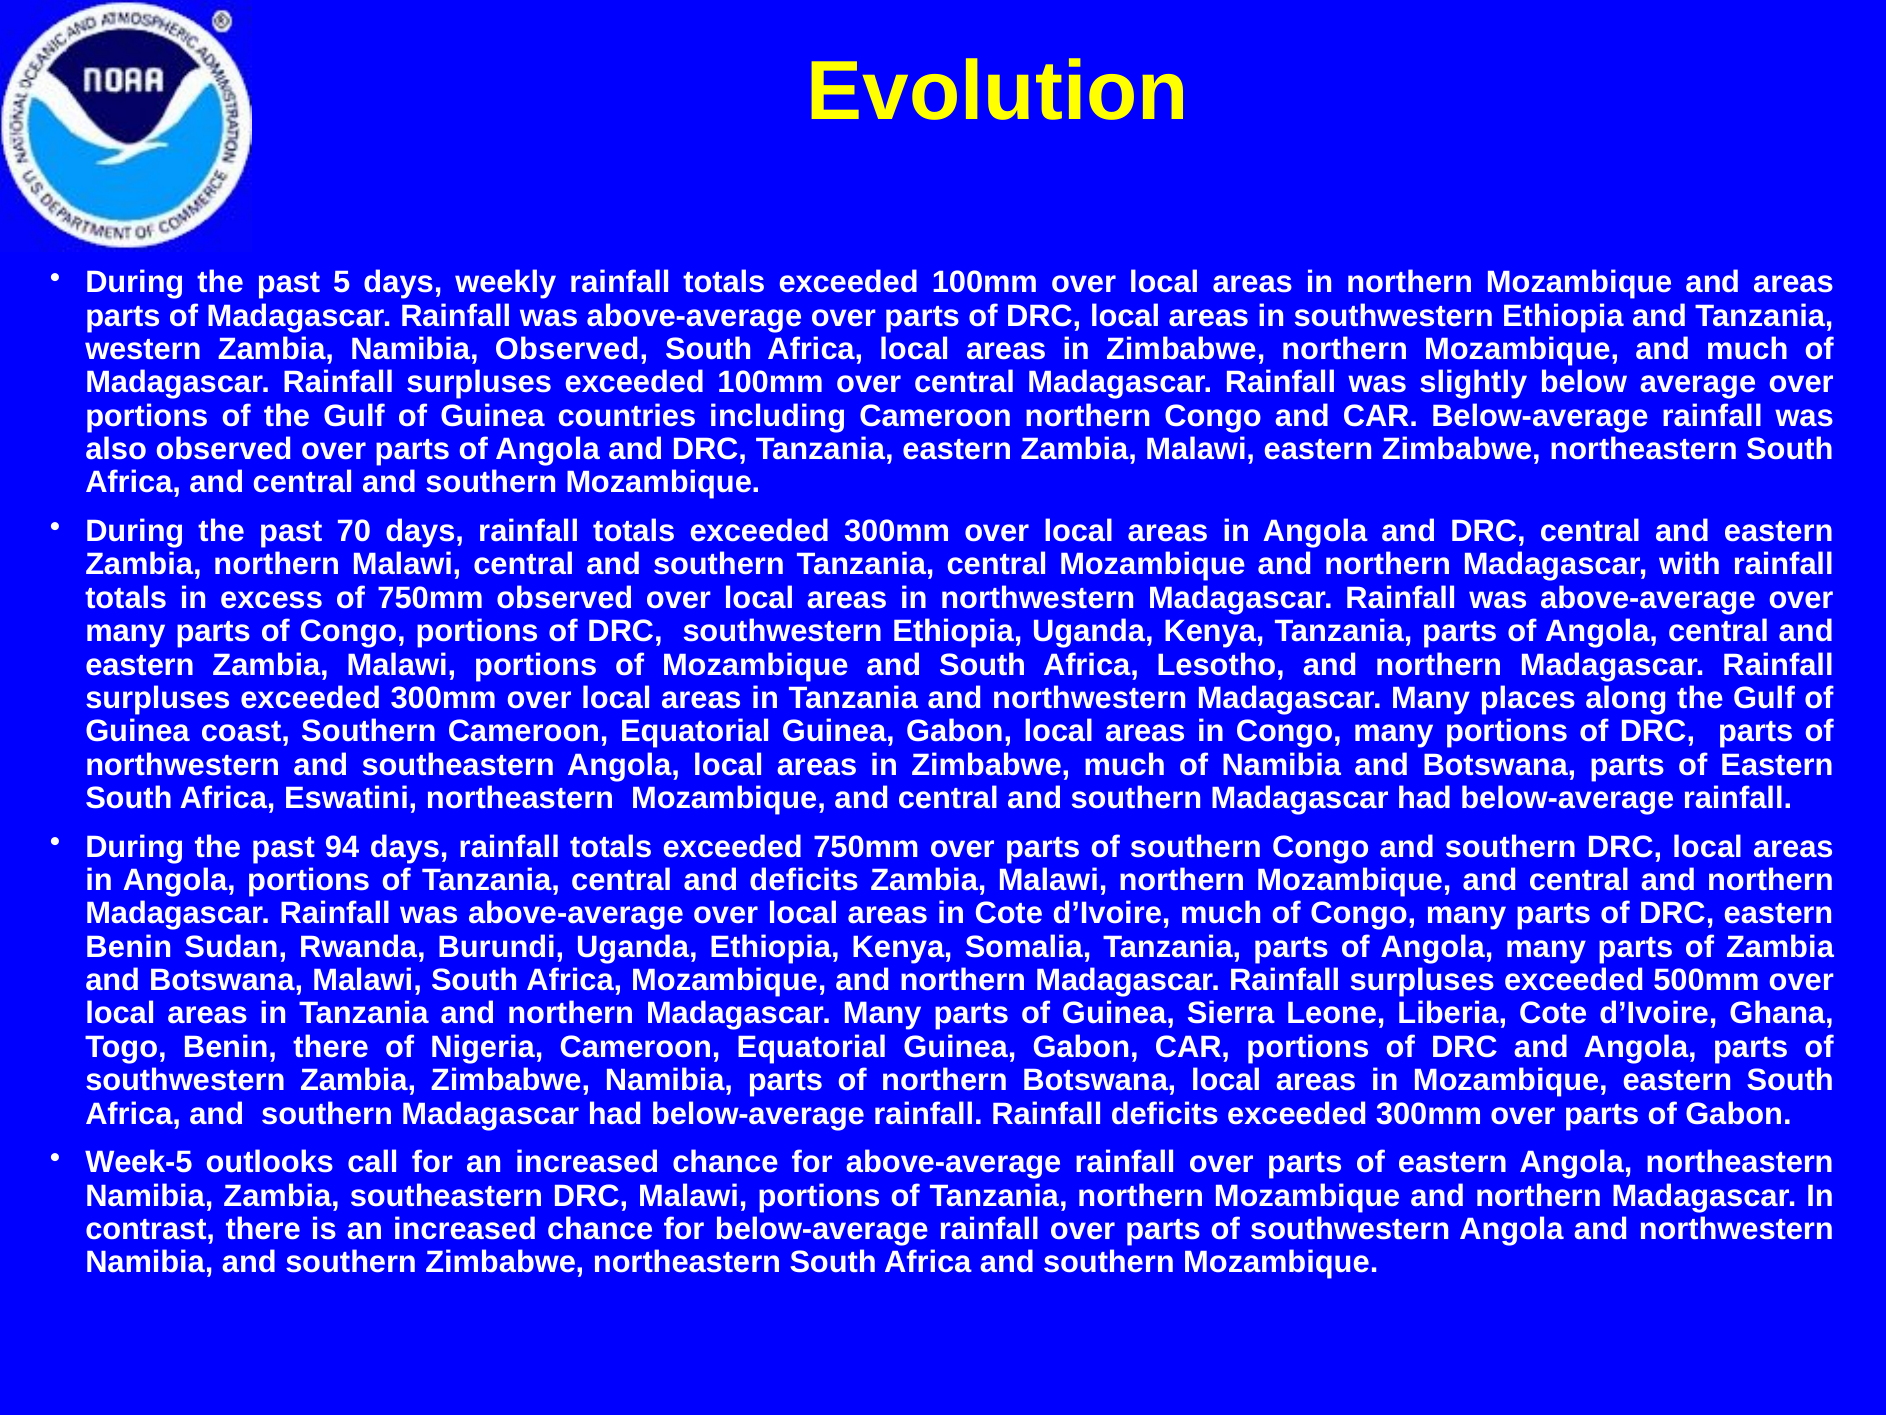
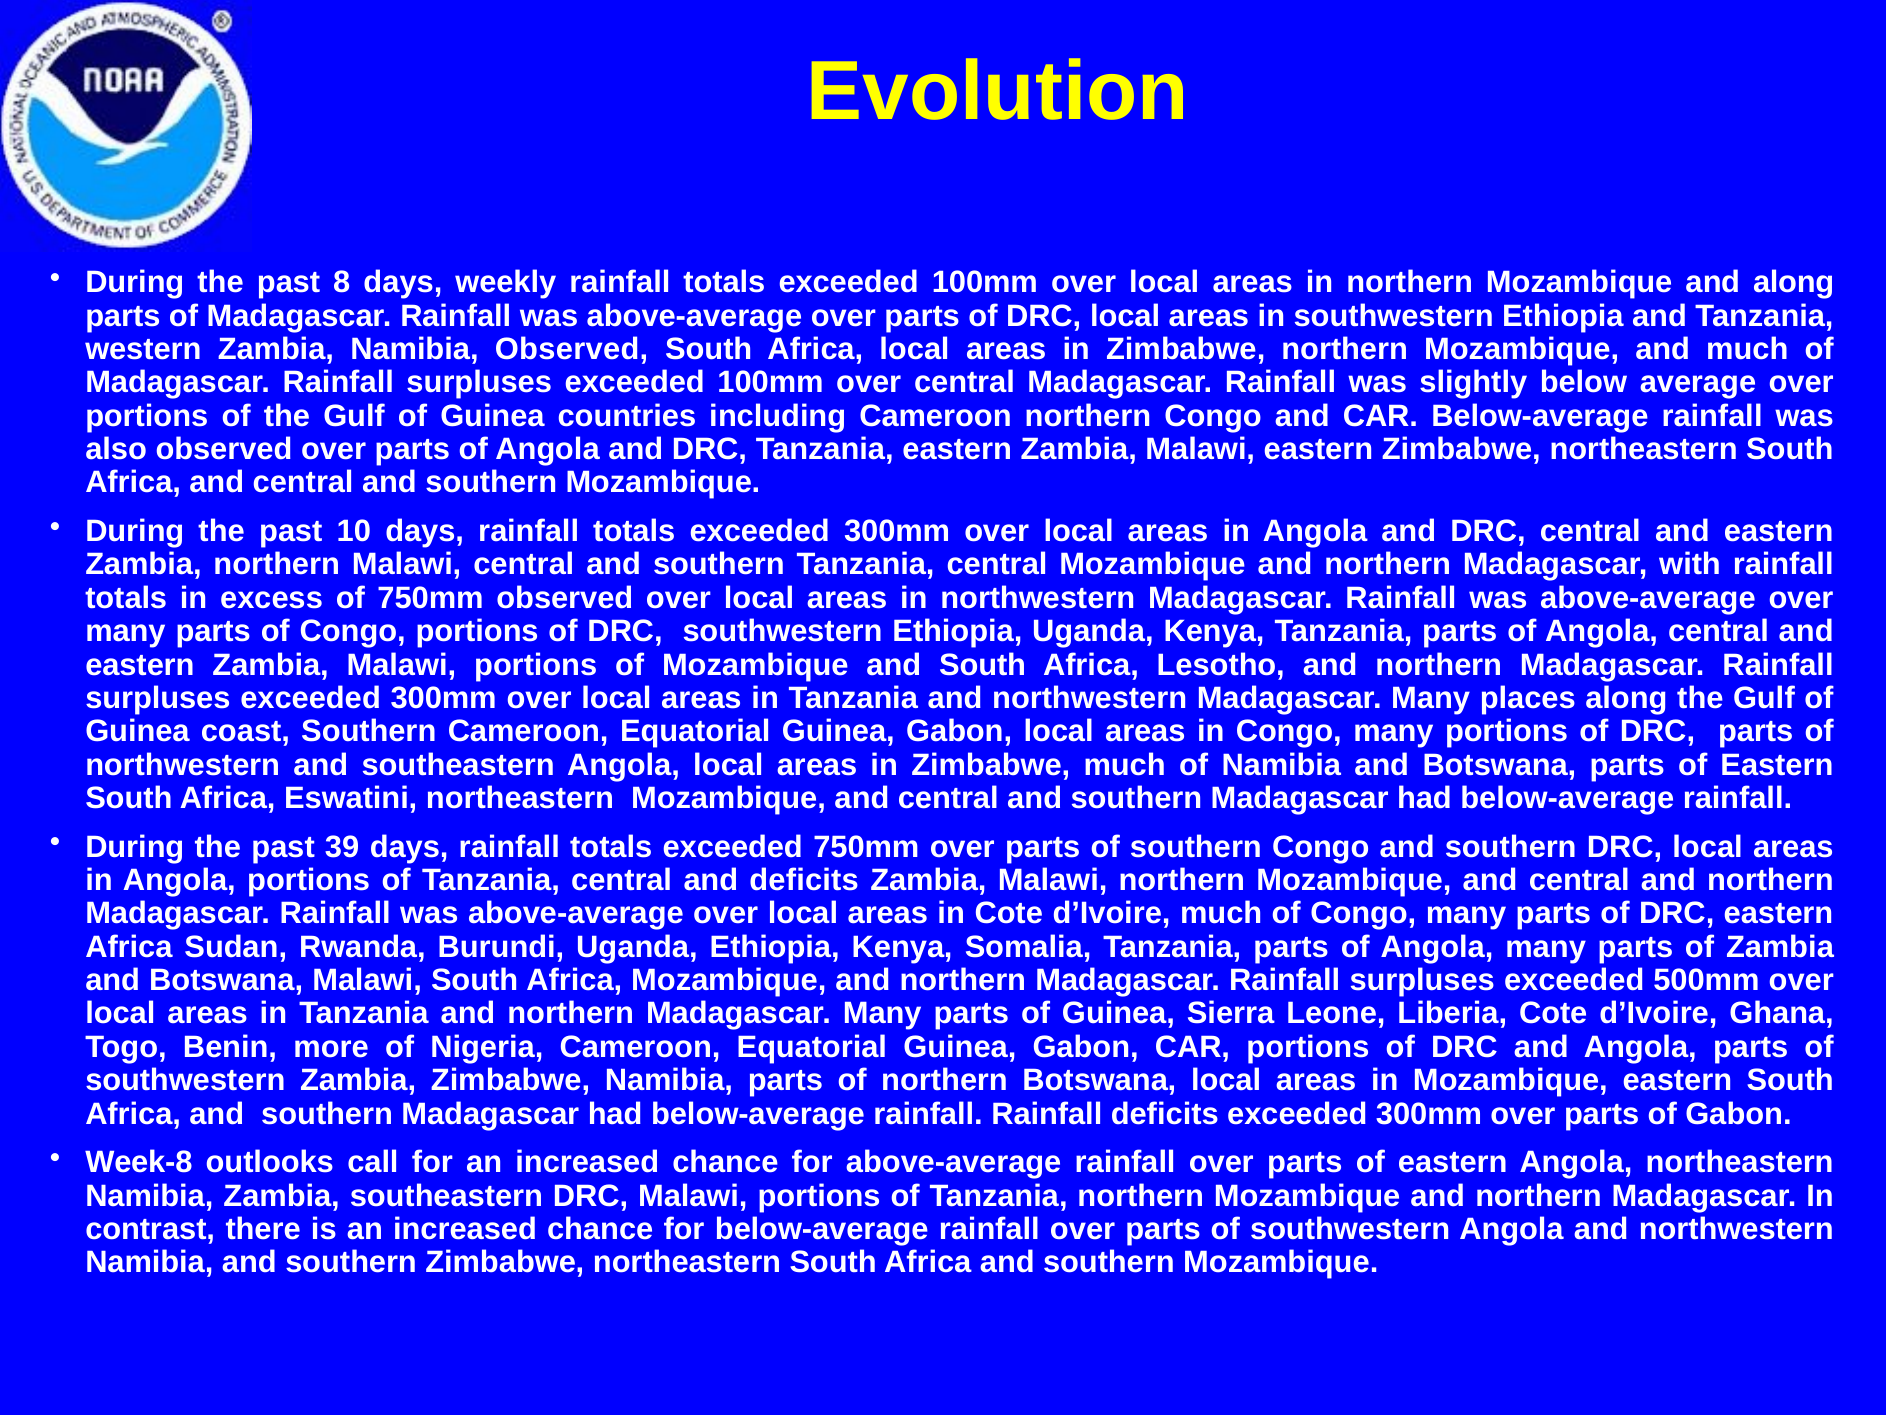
5: 5 -> 8
and areas: areas -> along
70: 70 -> 10
94: 94 -> 39
Benin at (129, 947): Benin -> Africa
Benin there: there -> more
Week-5: Week-5 -> Week-8
